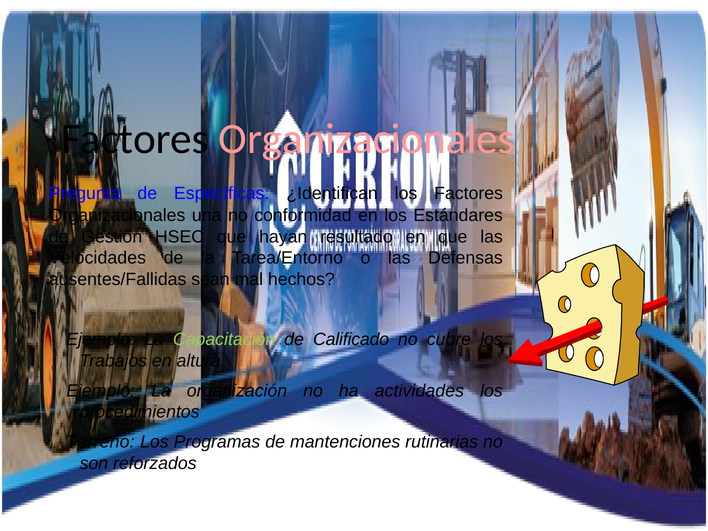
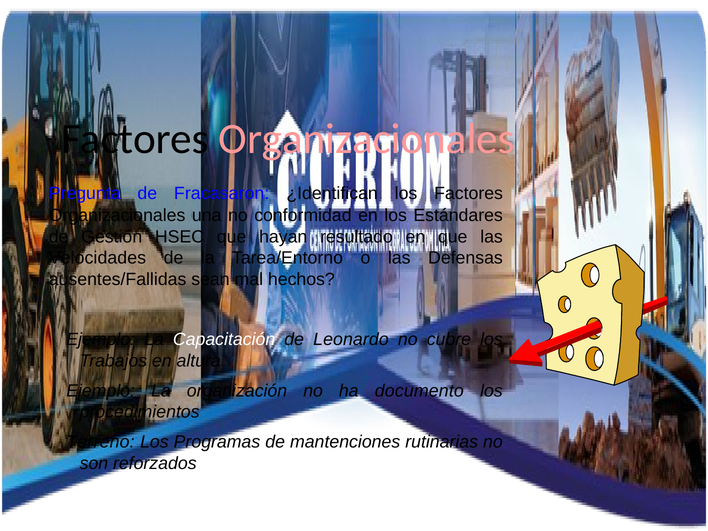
Específicas: Específicas -> Fracasaron
Capacitación colour: light green -> white
Calificado: Calificado -> Leonardo
actividades: actividades -> documento
